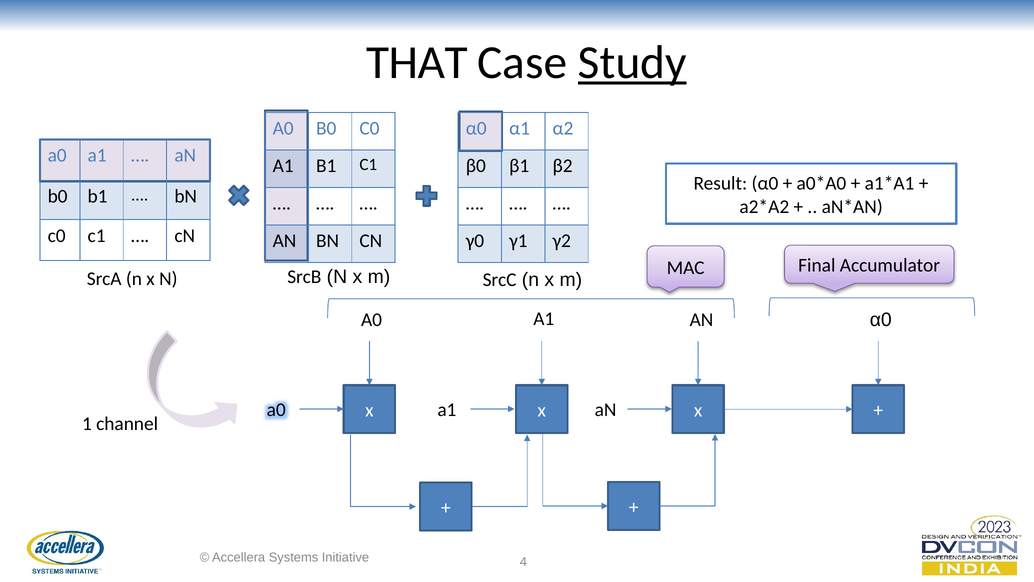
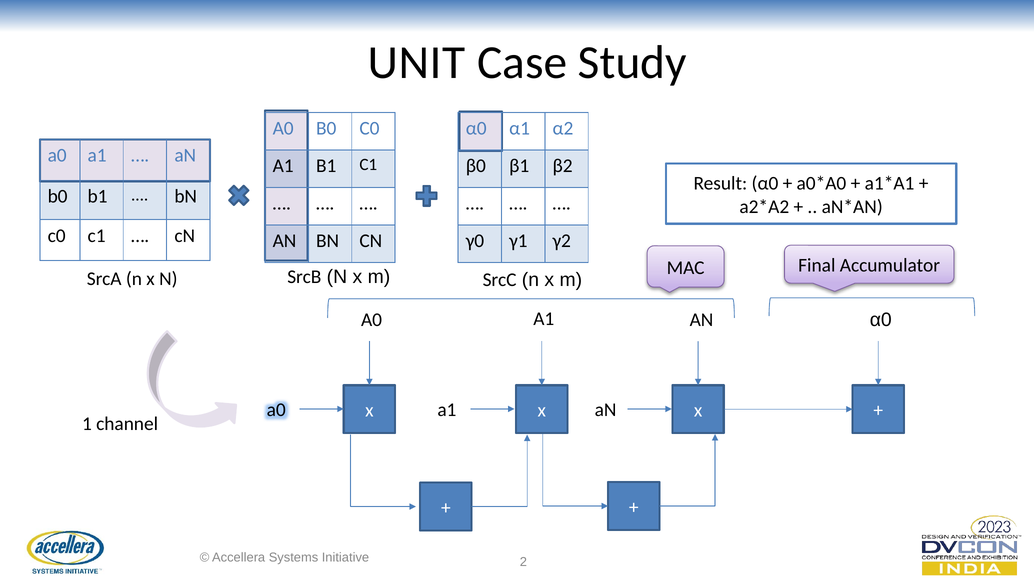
THAT: THAT -> UNIT
Study underline: present -> none
4: 4 -> 2
